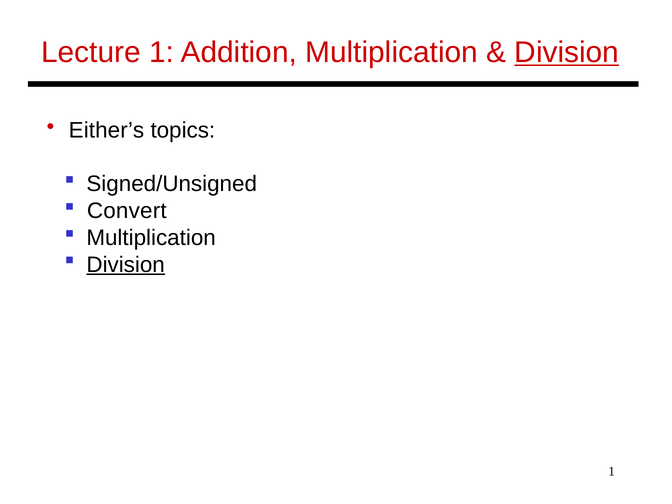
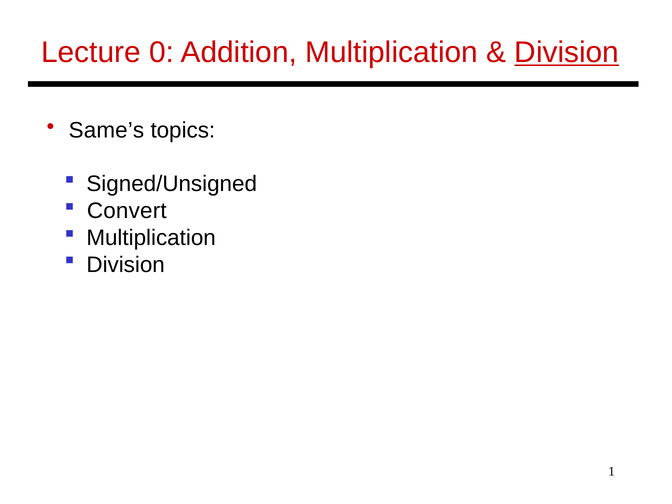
Lecture 1: 1 -> 0
Either’s: Either’s -> Same’s
Division at (126, 265) underline: present -> none
